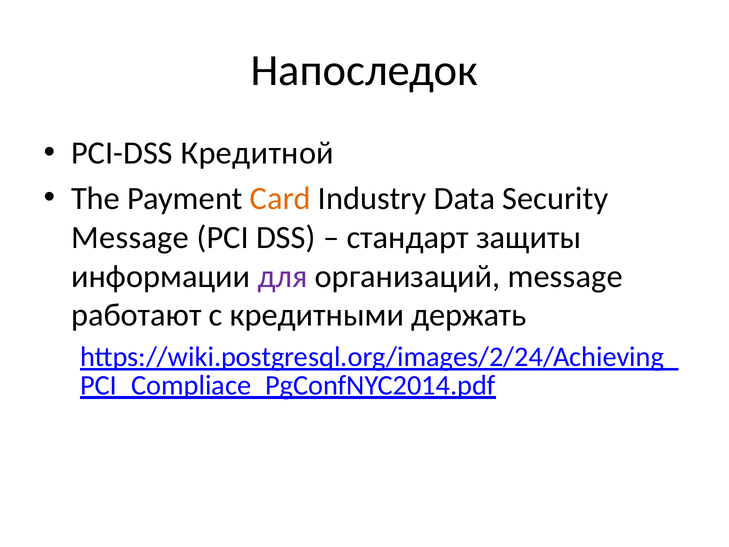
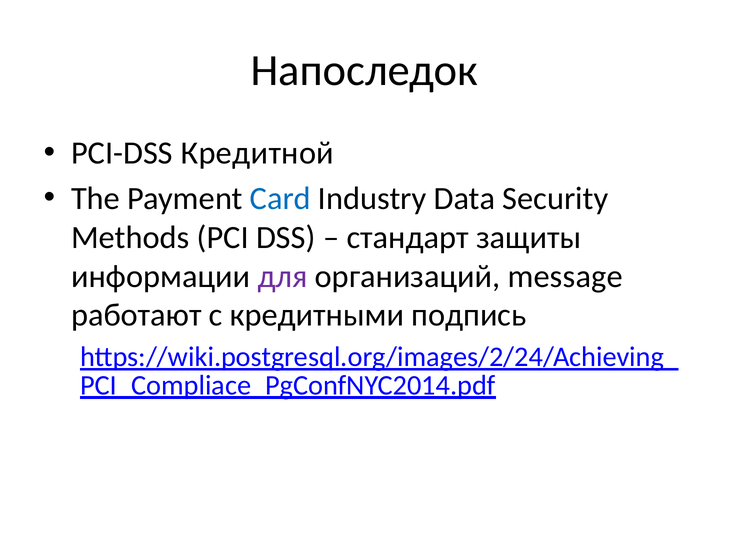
Card colour: orange -> blue
Message at (130, 237): Message -> Methods
держать: держать -> подпись
